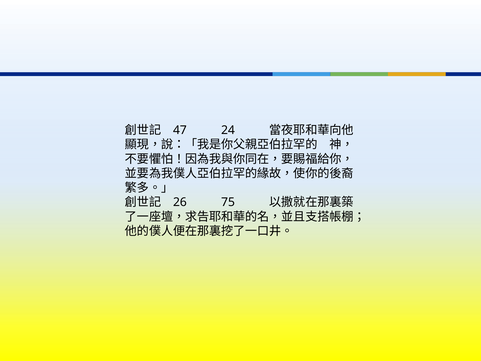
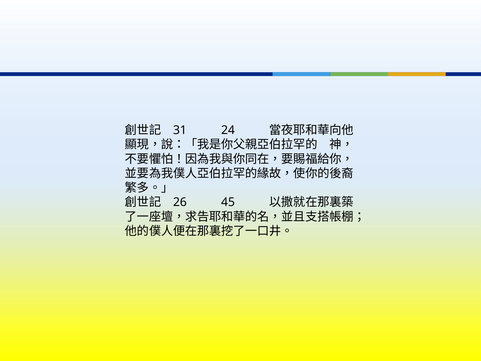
47: 47 -> 31
75: 75 -> 45
